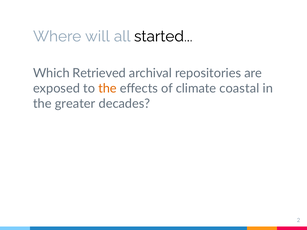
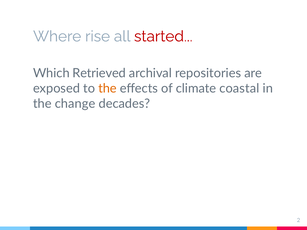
will: will -> rise
started colour: black -> red
greater: greater -> change
